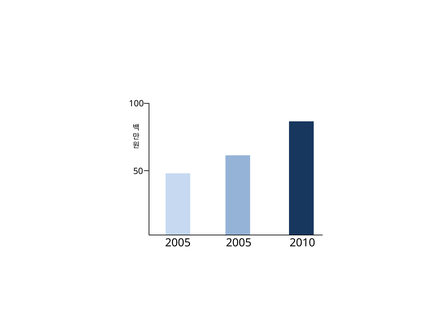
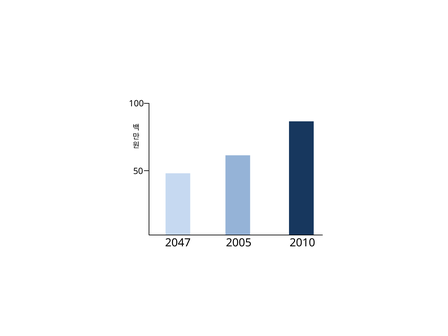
2005 at (178, 243): 2005 -> 2047
